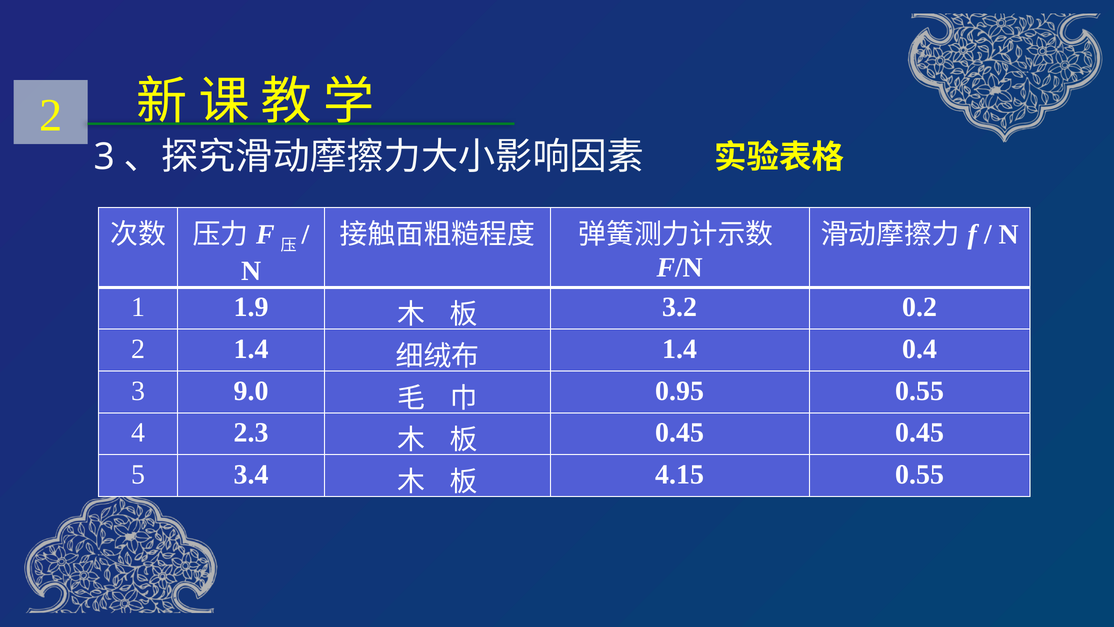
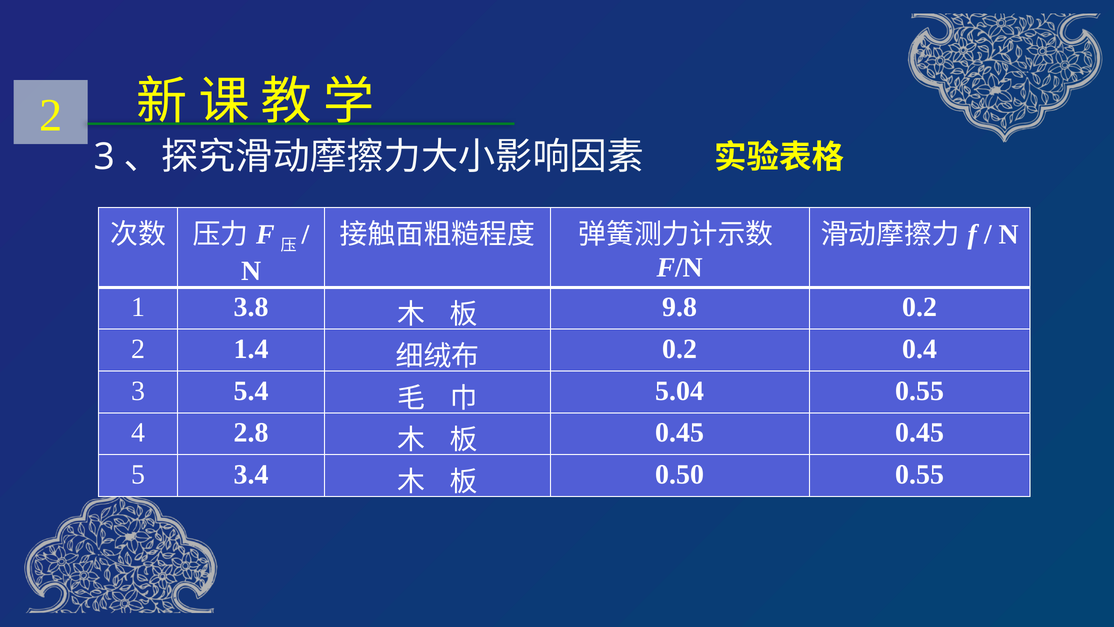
1.9: 1.9 -> 3.8
3.2: 3.2 -> 9.8
1.4 at (680, 349): 1.4 -> 0.2
9.0: 9.0 -> 5.4
0.95: 0.95 -> 5.04
2.3: 2.3 -> 2.8
4.15: 4.15 -> 0.50
